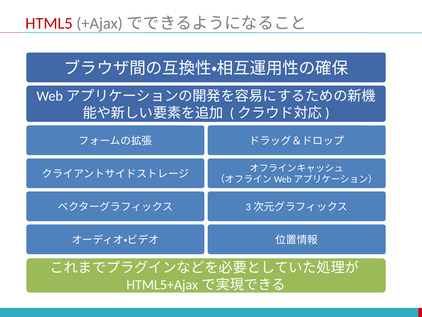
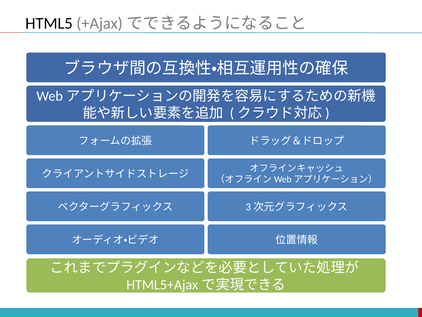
HTML5 colour: red -> black
